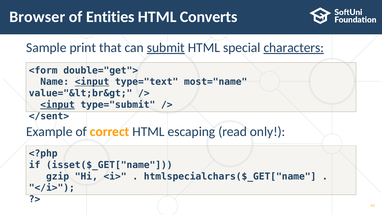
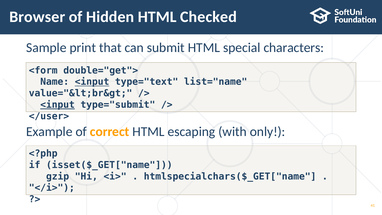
Entities: Entities -> Hidden
Converts: Converts -> Checked
submit underline: present -> none
characters underline: present -> none
most="name: most="name -> list="name
</sent>: </sent> -> </user>
read: read -> with
